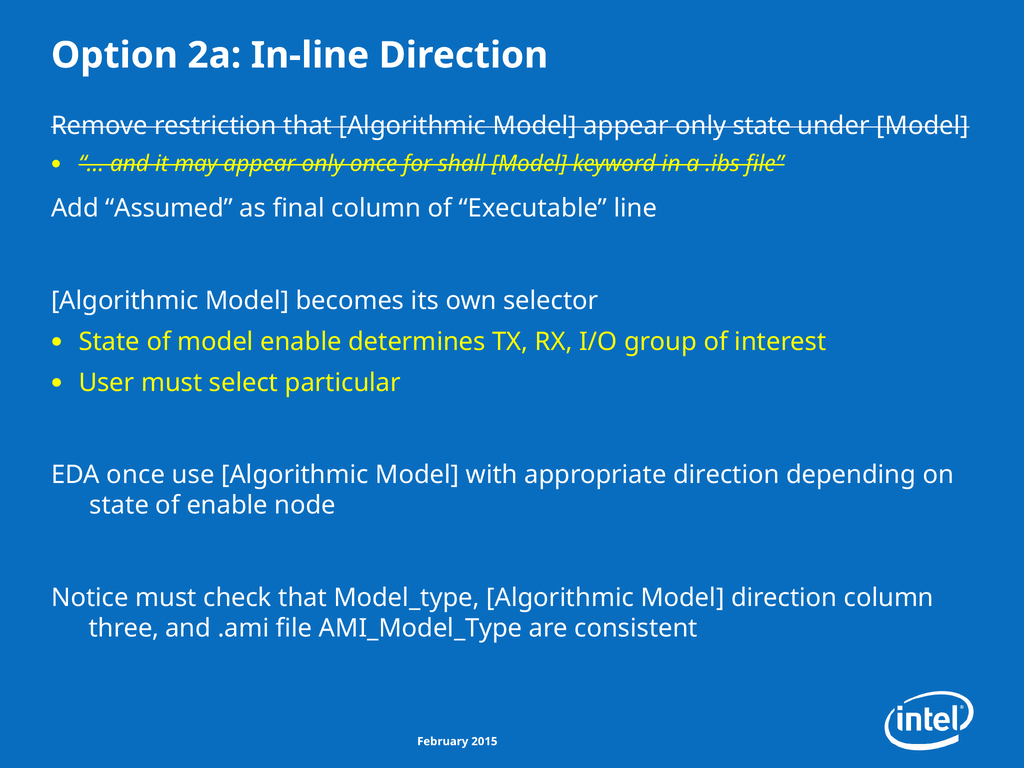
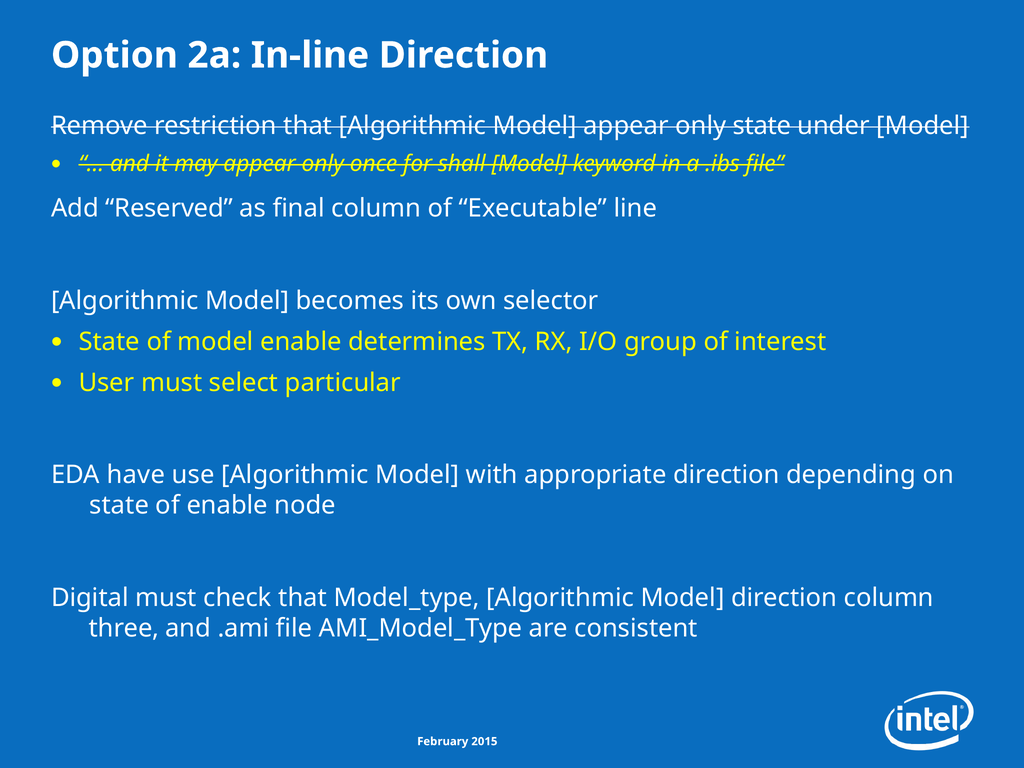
Assumed: Assumed -> Reserved
EDA once: once -> have
Notice: Notice -> Digital
